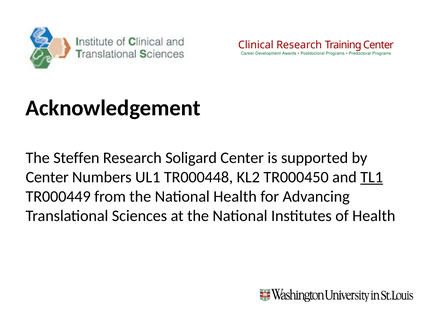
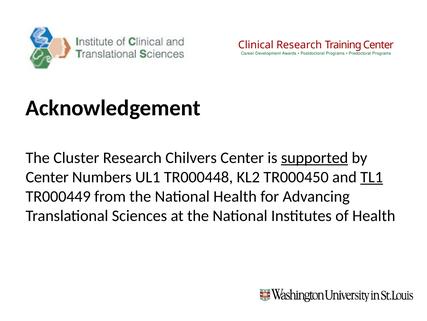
Steffen: Steffen -> Cluster
Soligard: Soligard -> Chilvers
supported underline: none -> present
